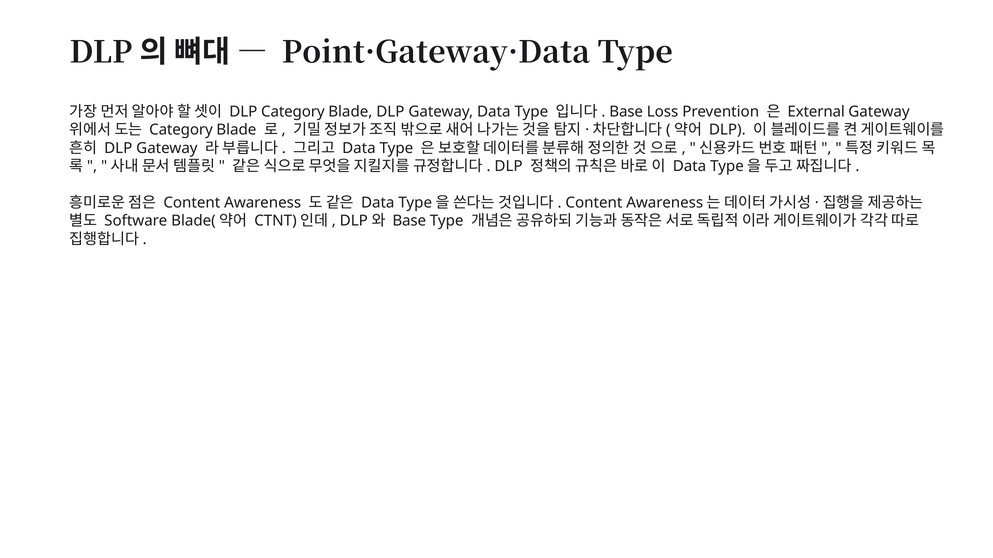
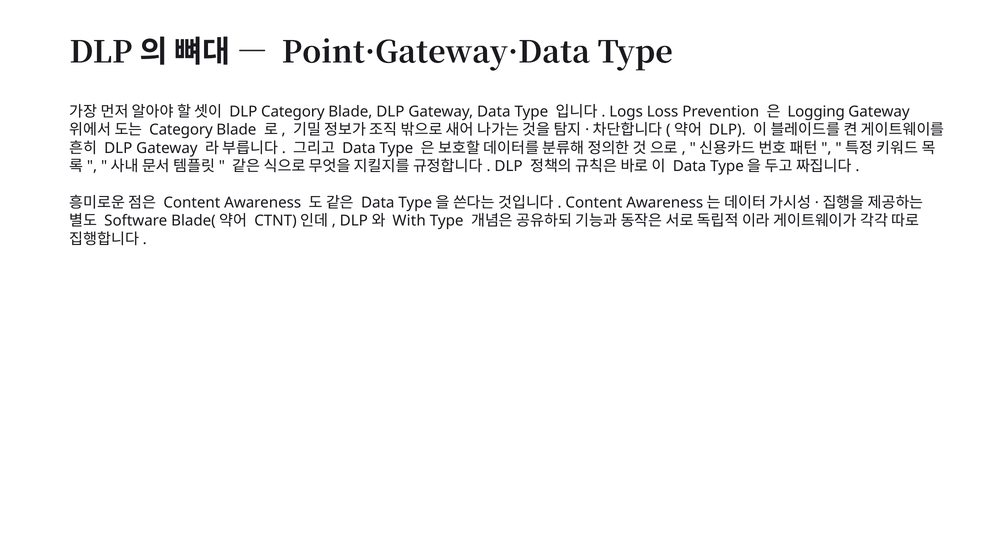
Base at (626, 112): Base -> Logs
External: External -> Logging
Base at (409, 221): Base -> With
